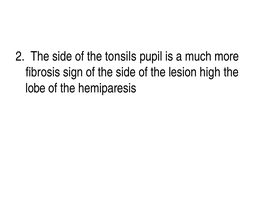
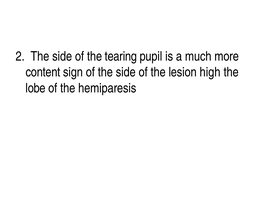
tonsils: tonsils -> tearing
fibrosis: fibrosis -> content
